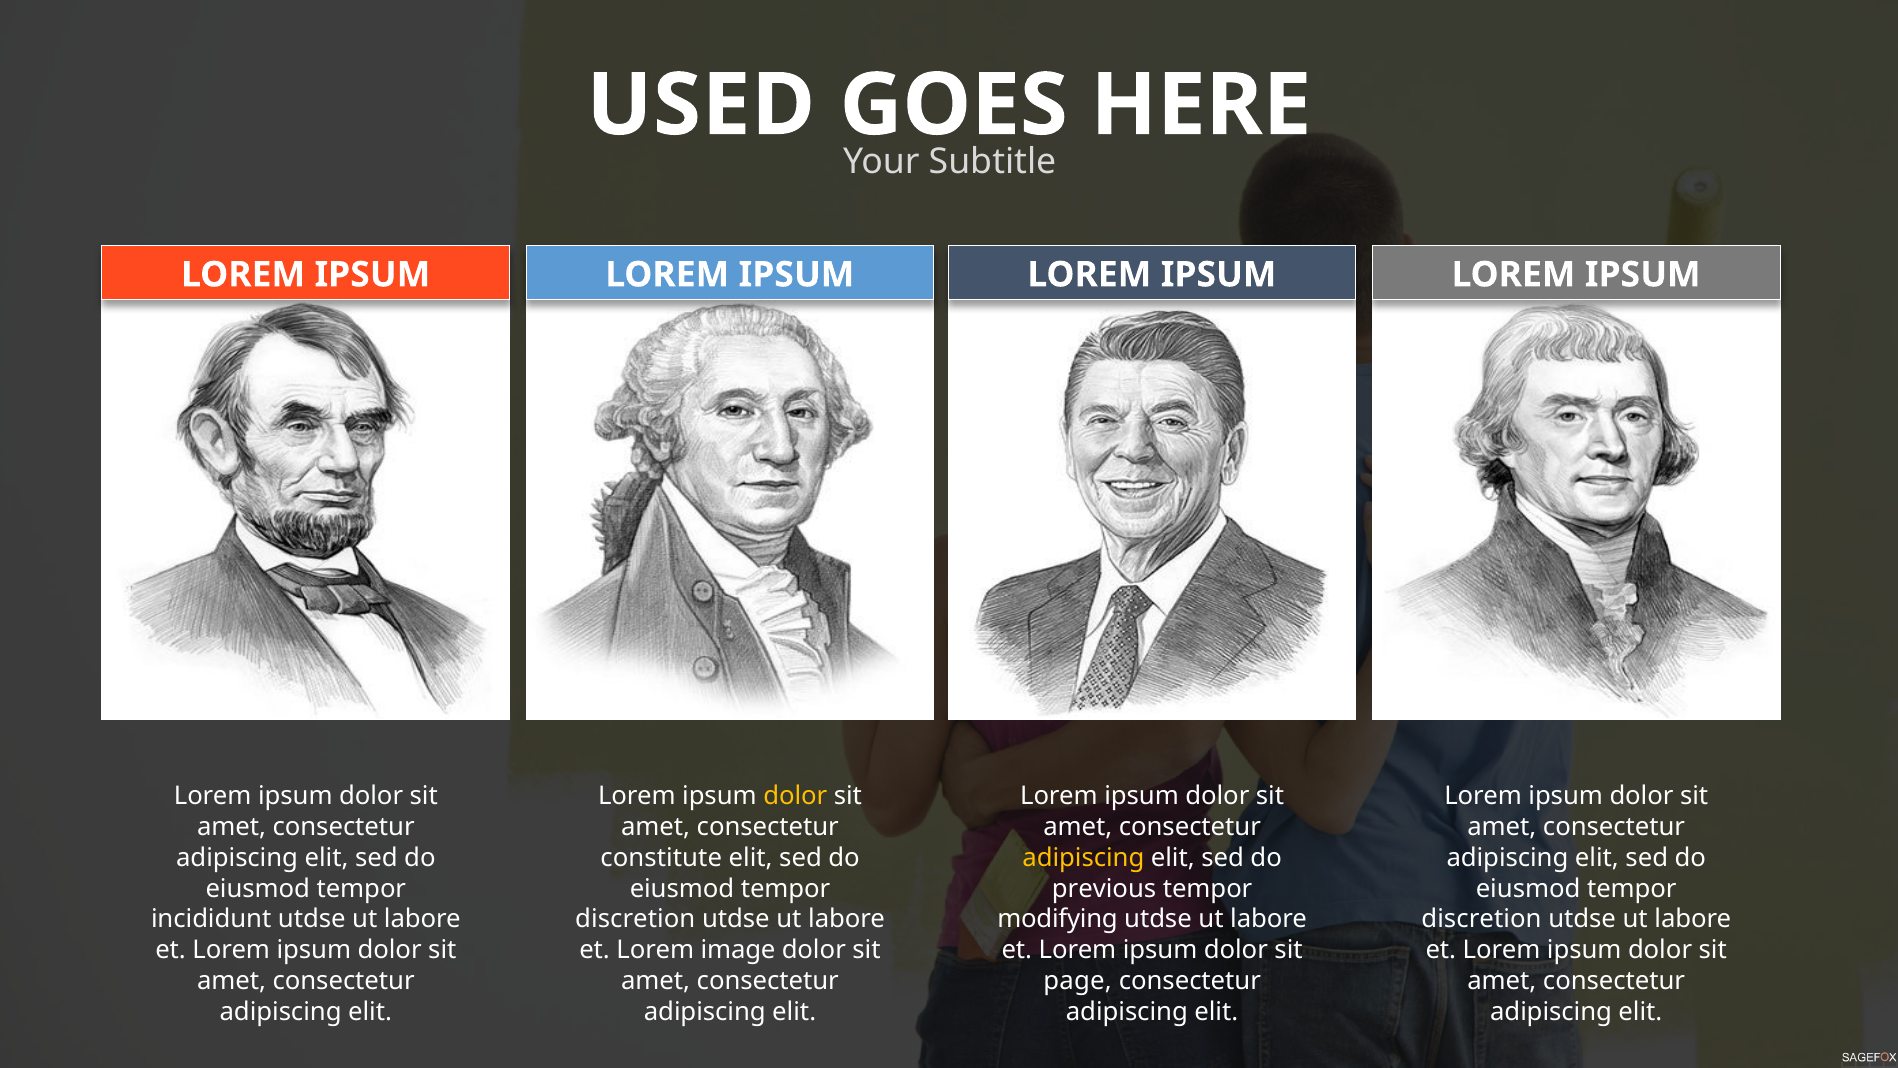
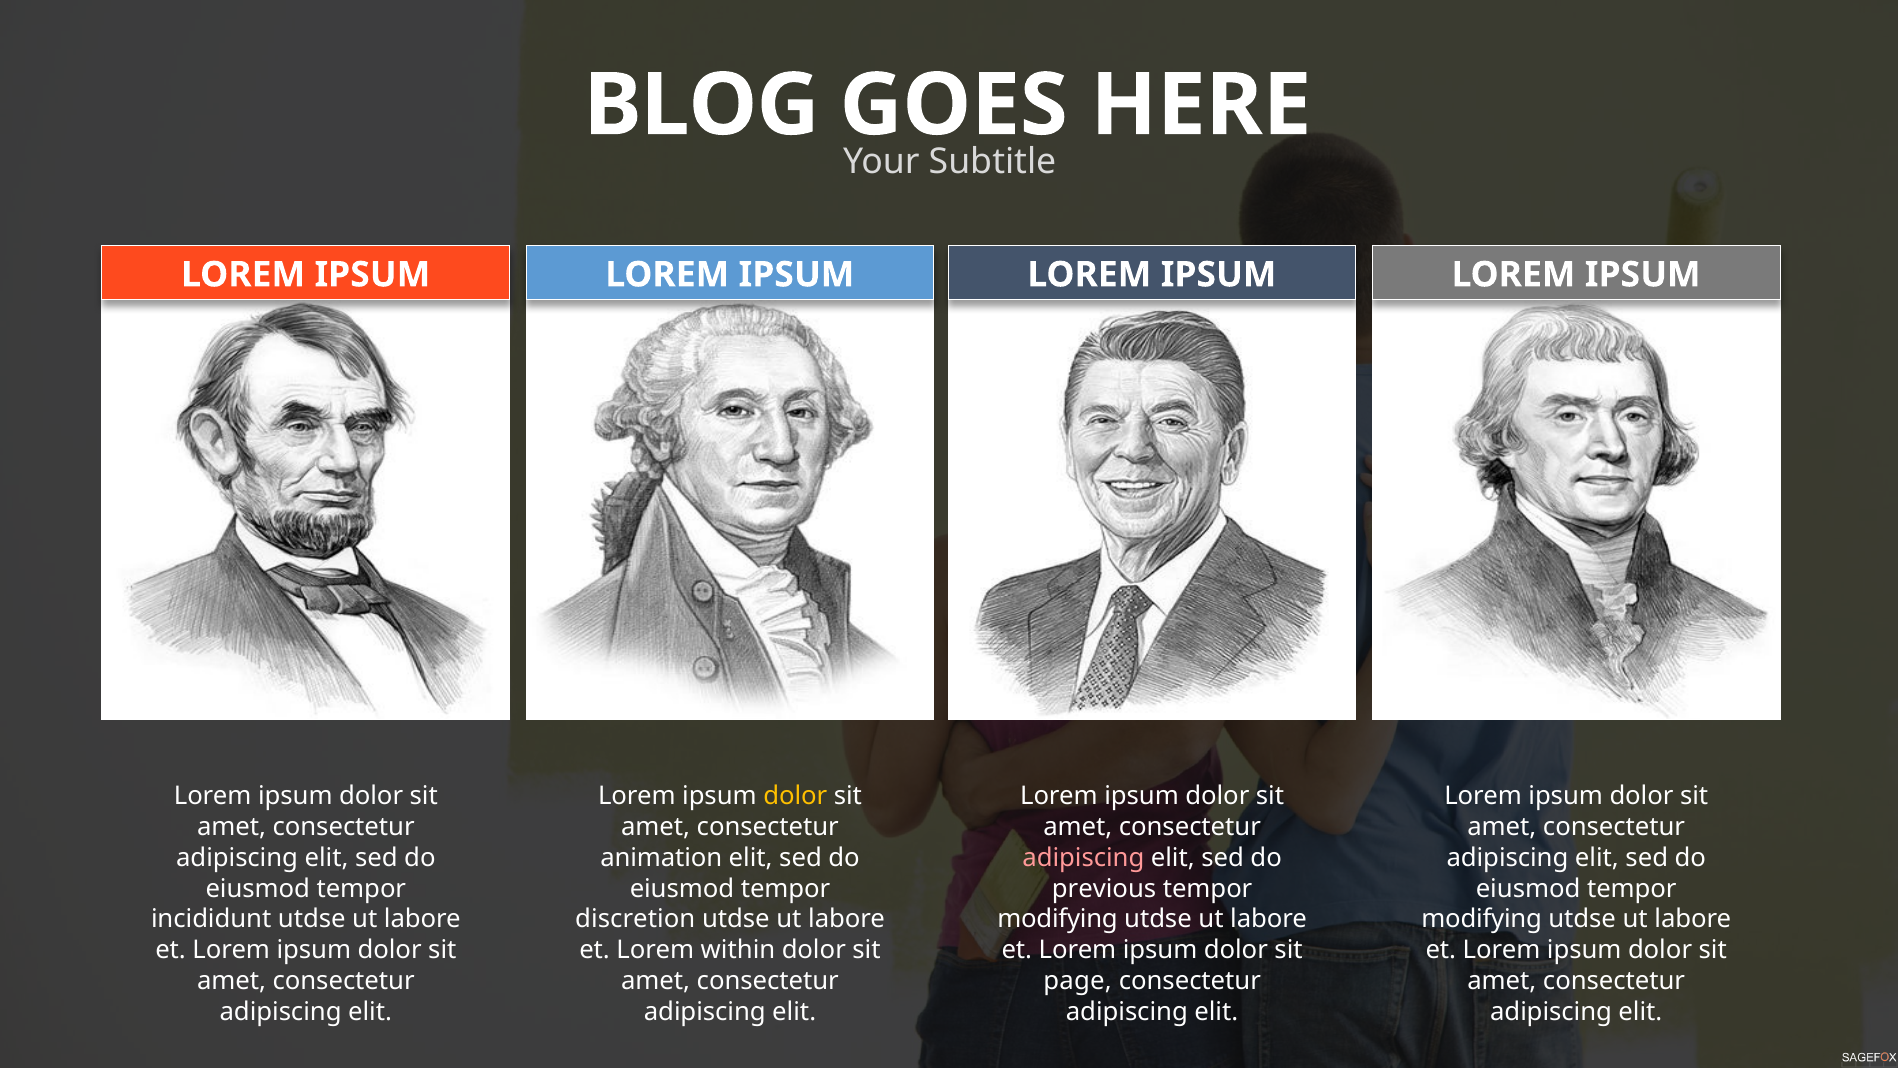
USED: USED -> BLOG
constitute: constitute -> animation
adipiscing at (1083, 857) colour: yellow -> pink
discretion at (1482, 919): discretion -> modifying
image: image -> within
